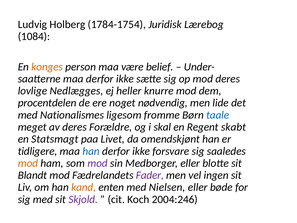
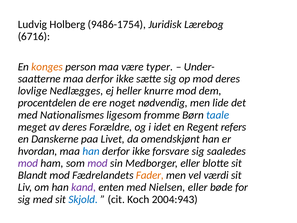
1784-1754: 1784-1754 -> 9486-1754
1084: 1084 -> 6716
belief: belief -> typer
skal: skal -> idet
skabt: skabt -> refers
Statsmagt: Statsmagt -> Danskerne
tidligere: tidligere -> hvordan
mod at (28, 163) colour: orange -> purple
Fader colour: purple -> orange
ingen: ingen -> værdi
kand colour: orange -> purple
Skjold colour: purple -> blue
2004:246: 2004:246 -> 2004:943
